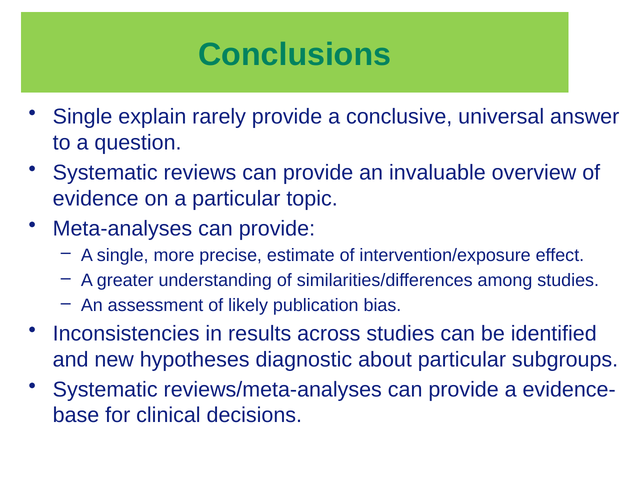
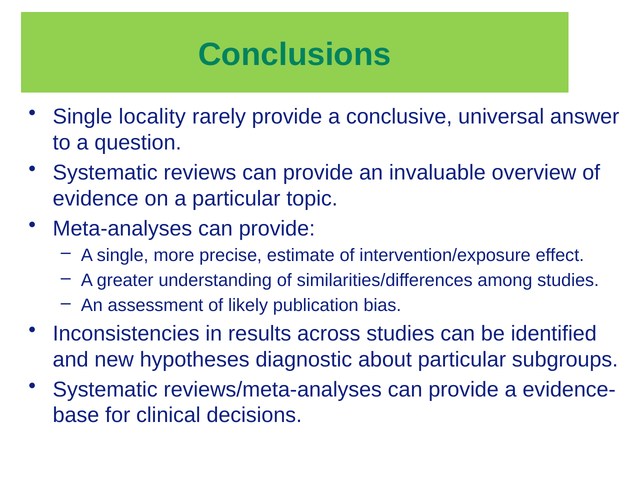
explain: explain -> locality
